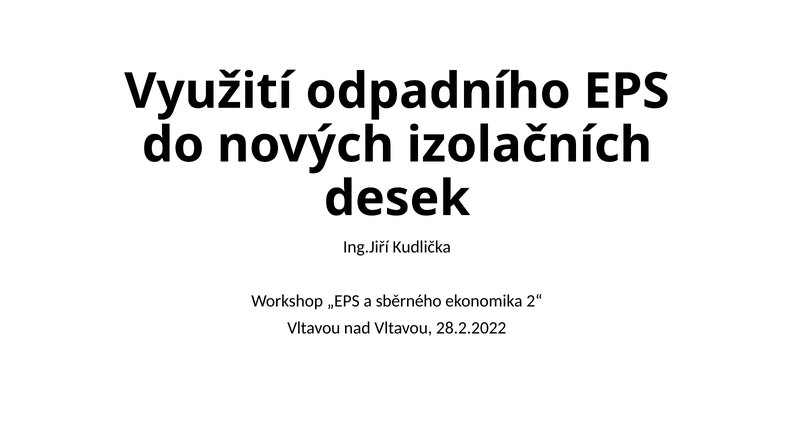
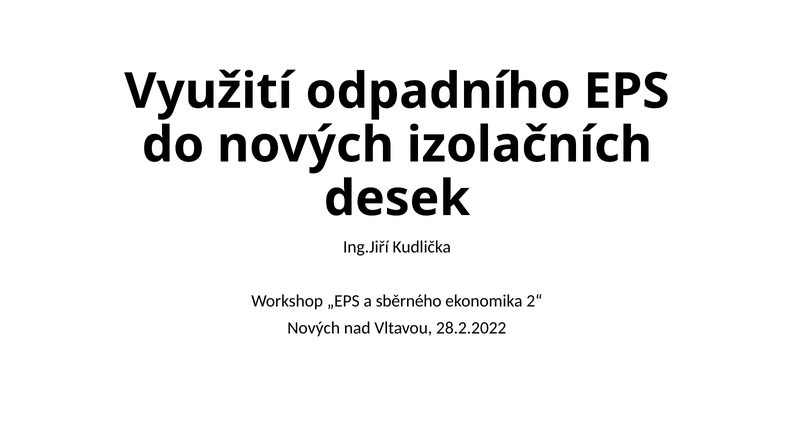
Vltavou at (314, 328): Vltavou -> Nových
